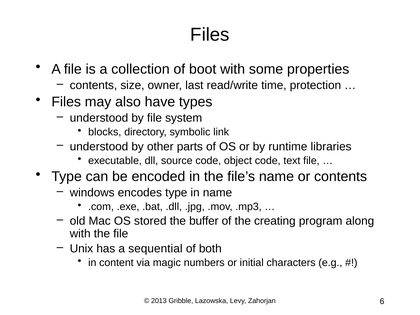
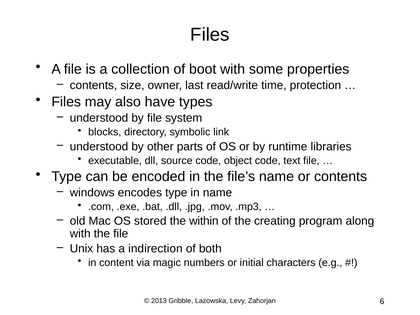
buffer: buffer -> within
sequential: sequential -> indirection
